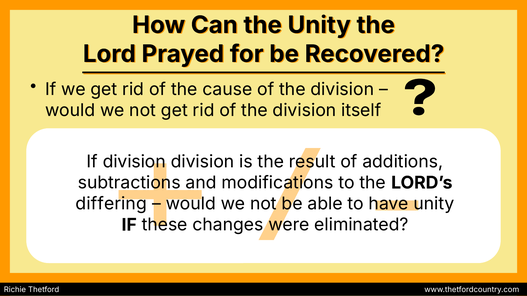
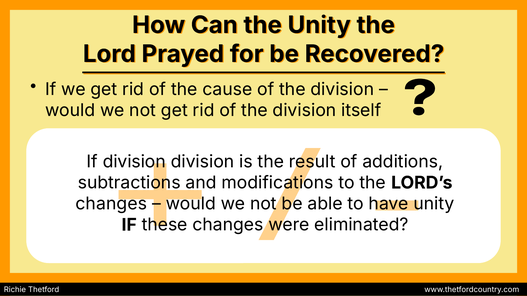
differing at (111, 204): differing -> changes
